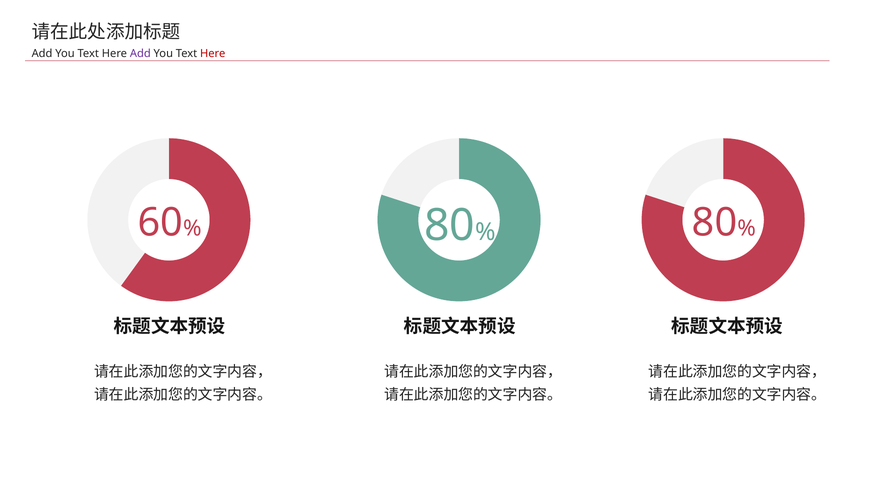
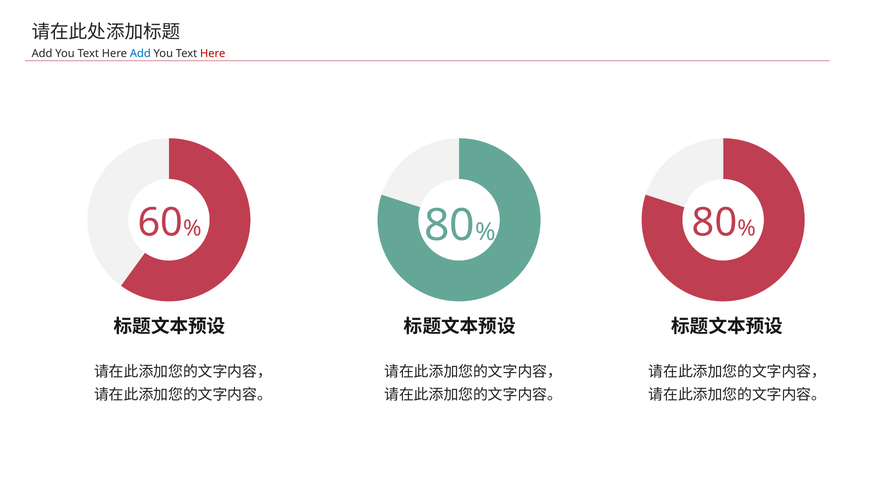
Add at (140, 53) colour: purple -> blue
